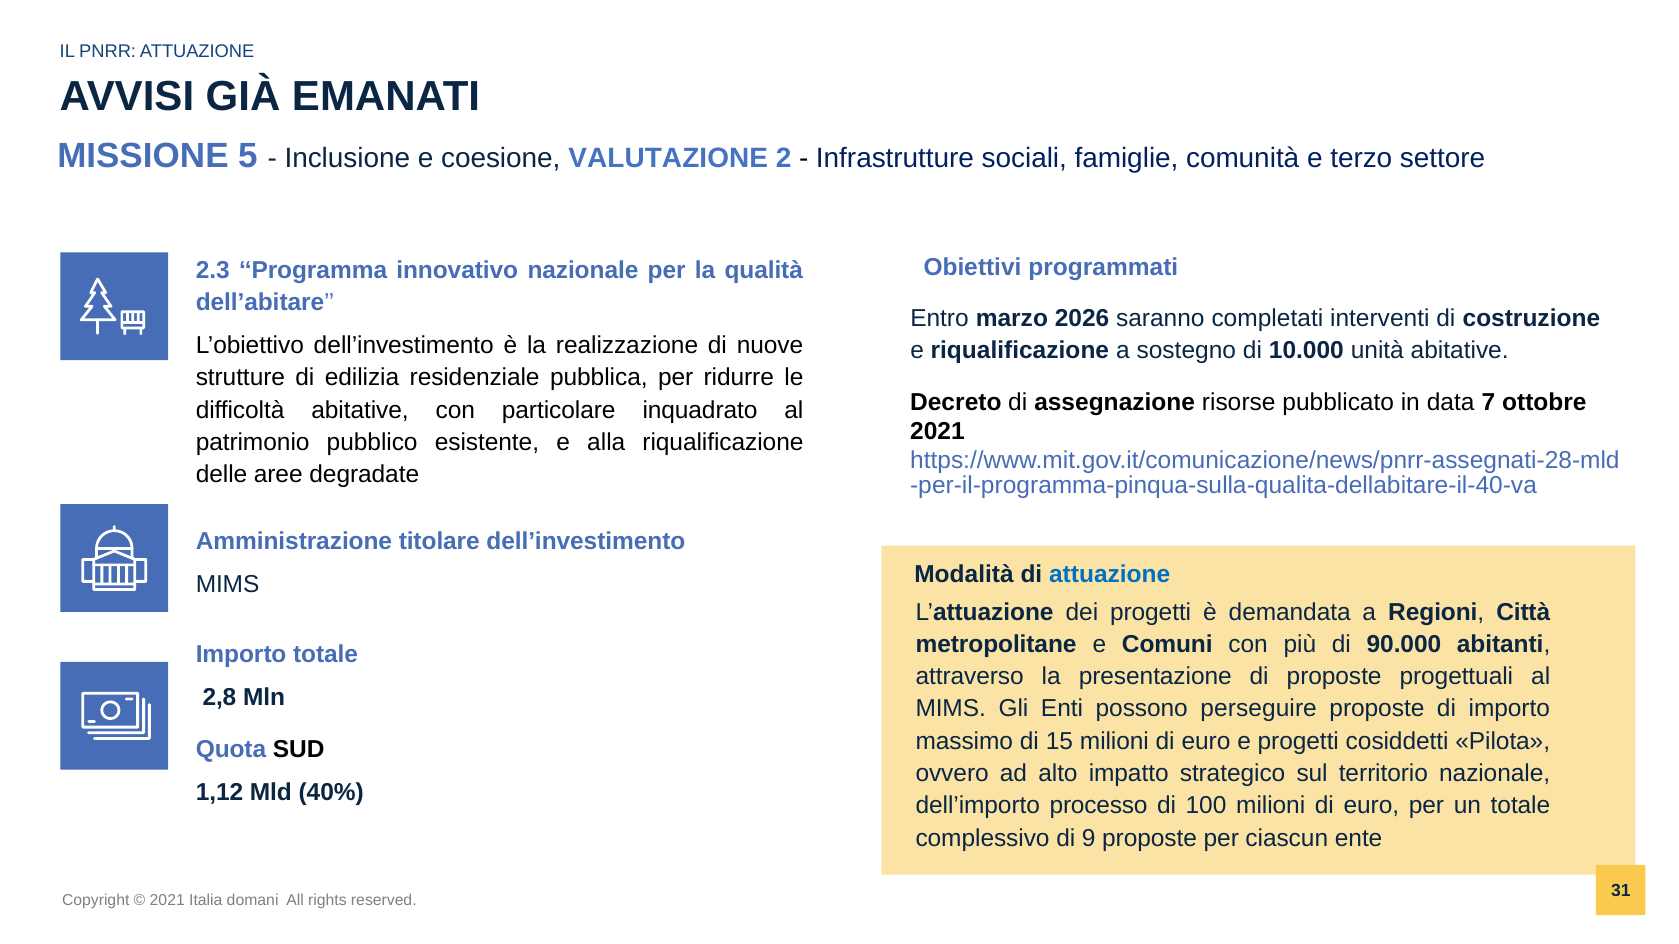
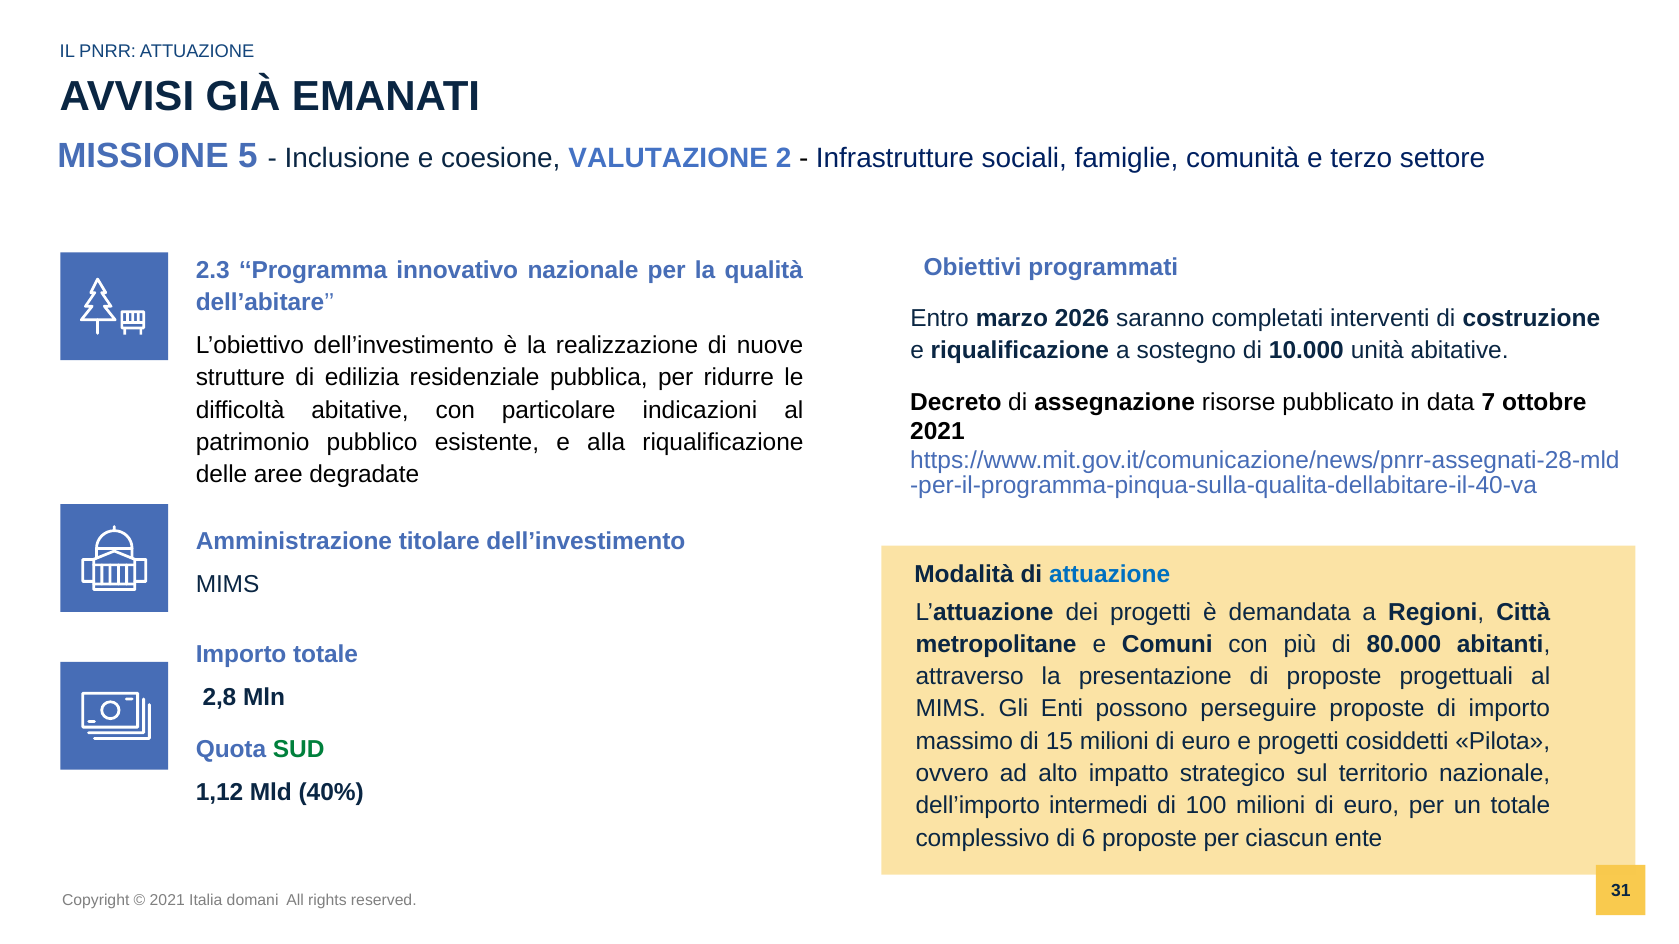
inquadrato: inquadrato -> indicazioni
90.000: 90.000 -> 80.000
SUD colour: black -> green
processo: processo -> intermedi
9: 9 -> 6
